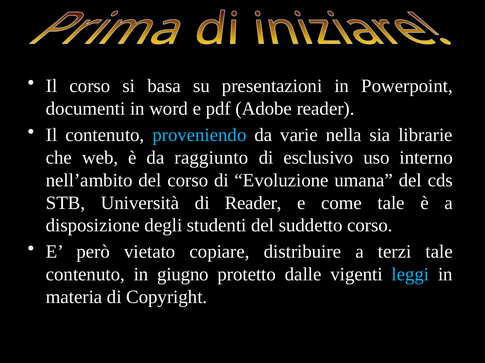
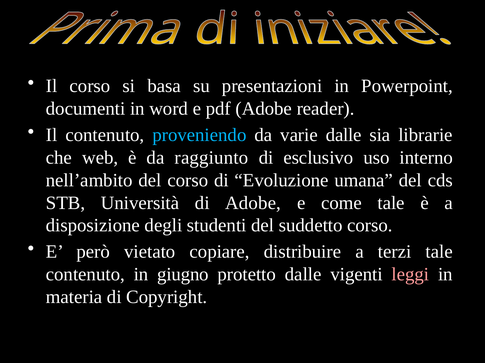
varie nella: nella -> dalle
di Reader: Reader -> Adobe
leggi colour: light blue -> pink
